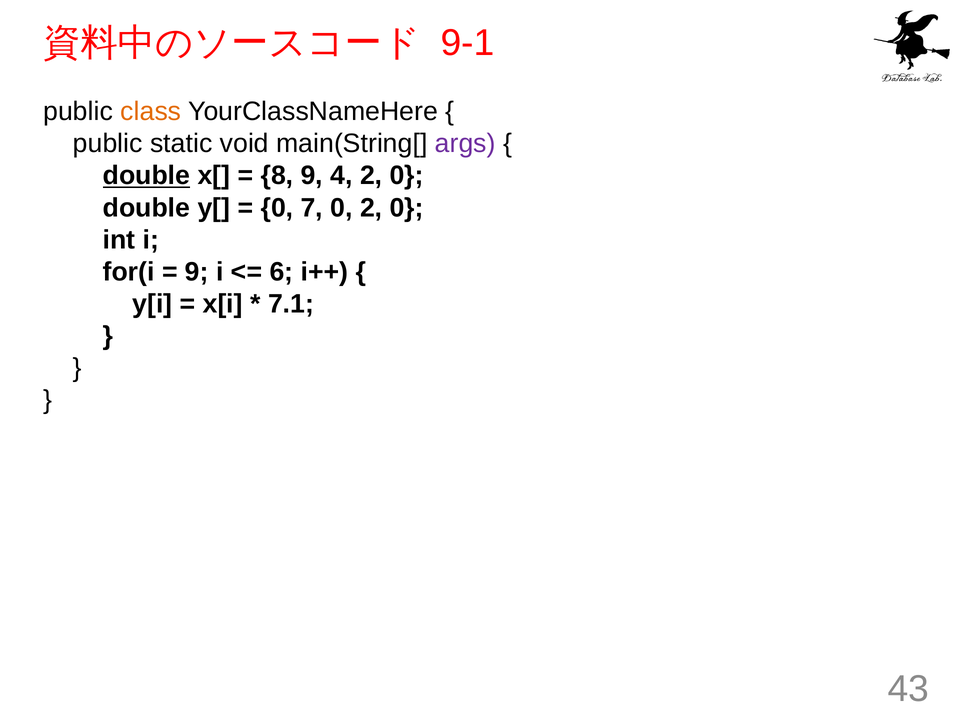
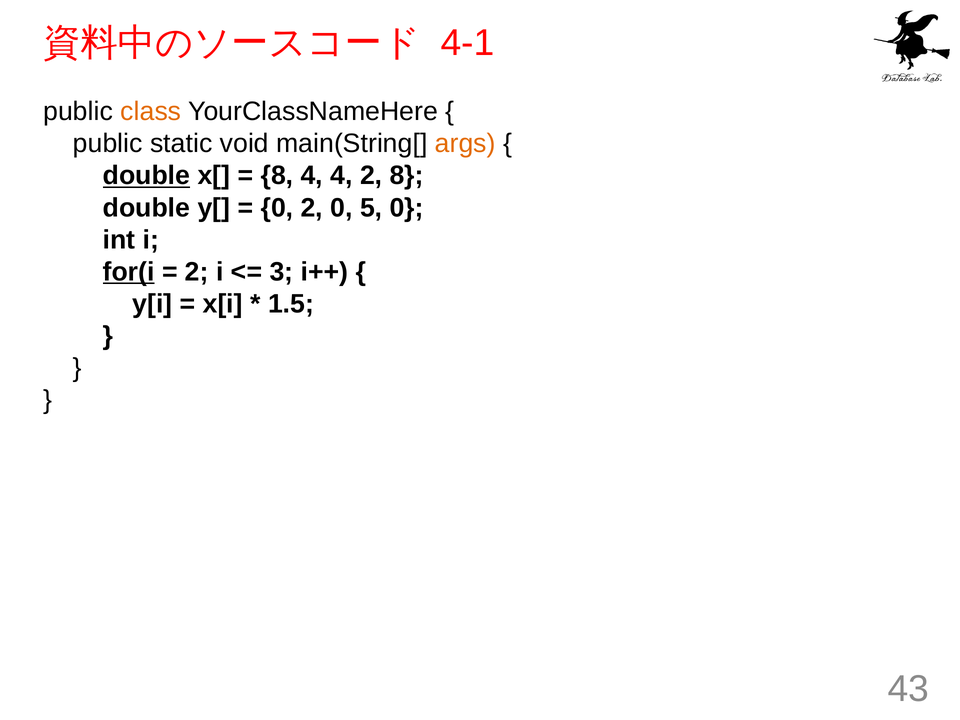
9-1: 9-1 -> 4-1
args colour: purple -> orange
8 9: 9 -> 4
4 2 0: 0 -> 8
0 7: 7 -> 2
0 2: 2 -> 5
for(i underline: none -> present
9 at (197, 272): 9 -> 2
6: 6 -> 3
7.1: 7.1 -> 1.5
